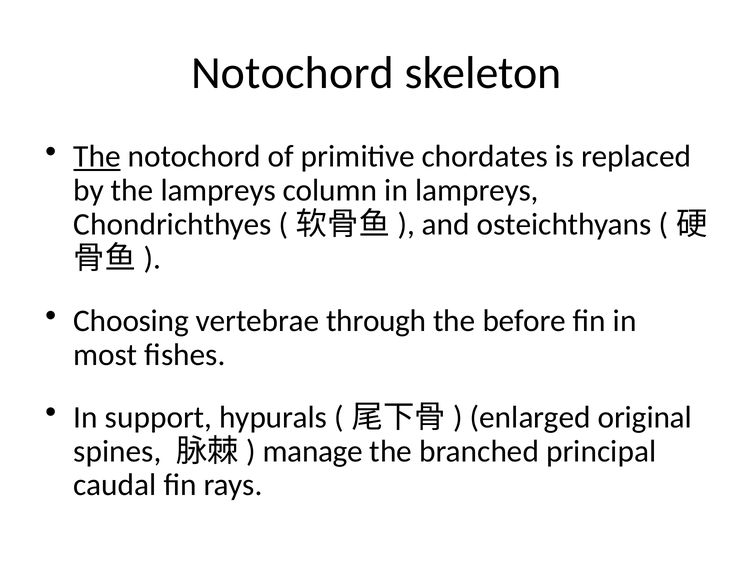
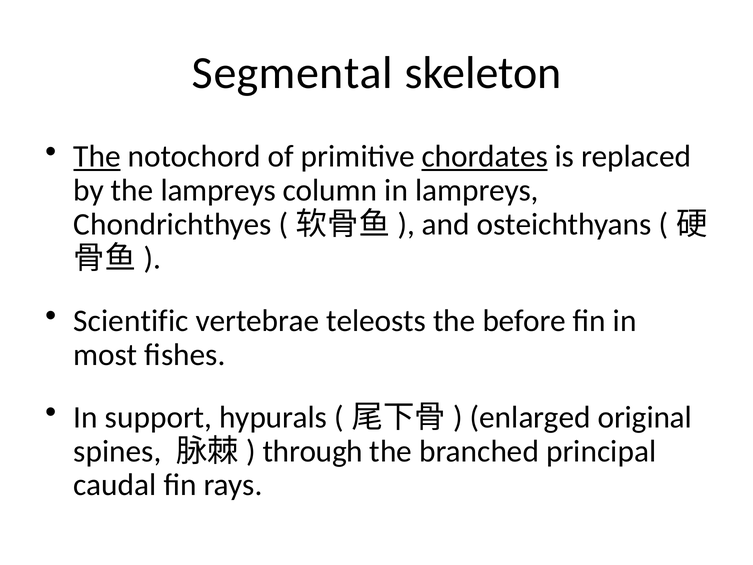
Notochord at (293, 73): Notochord -> Segmental
chordates underline: none -> present
Choosing: Choosing -> Scientific
through: through -> teleosts
manage: manage -> through
